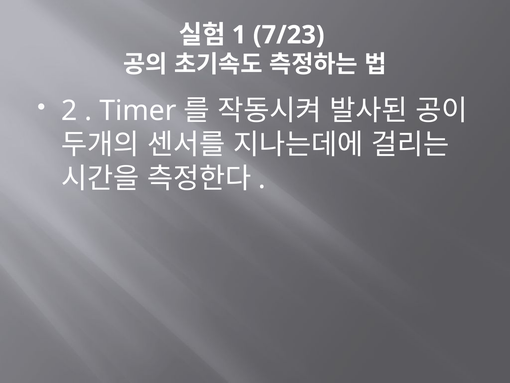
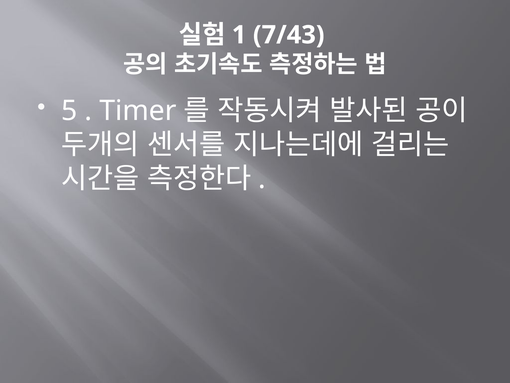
7/23: 7/23 -> 7/43
2: 2 -> 5
